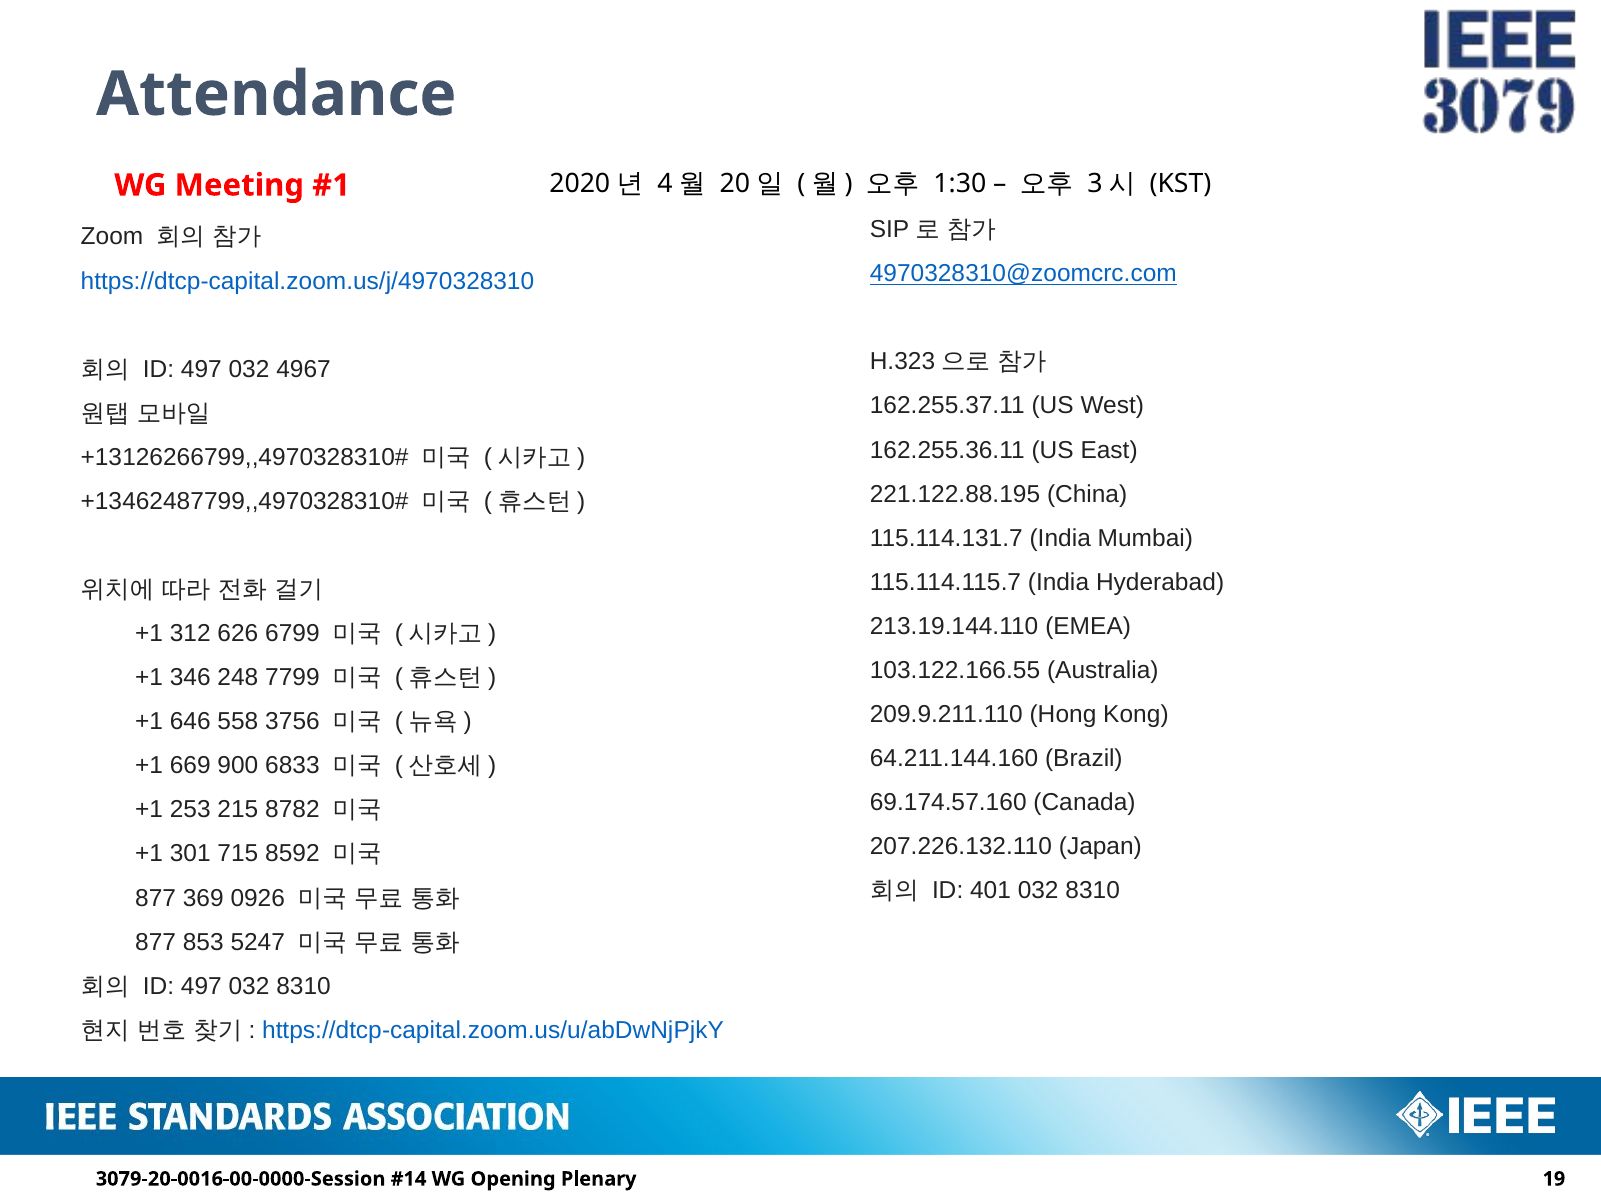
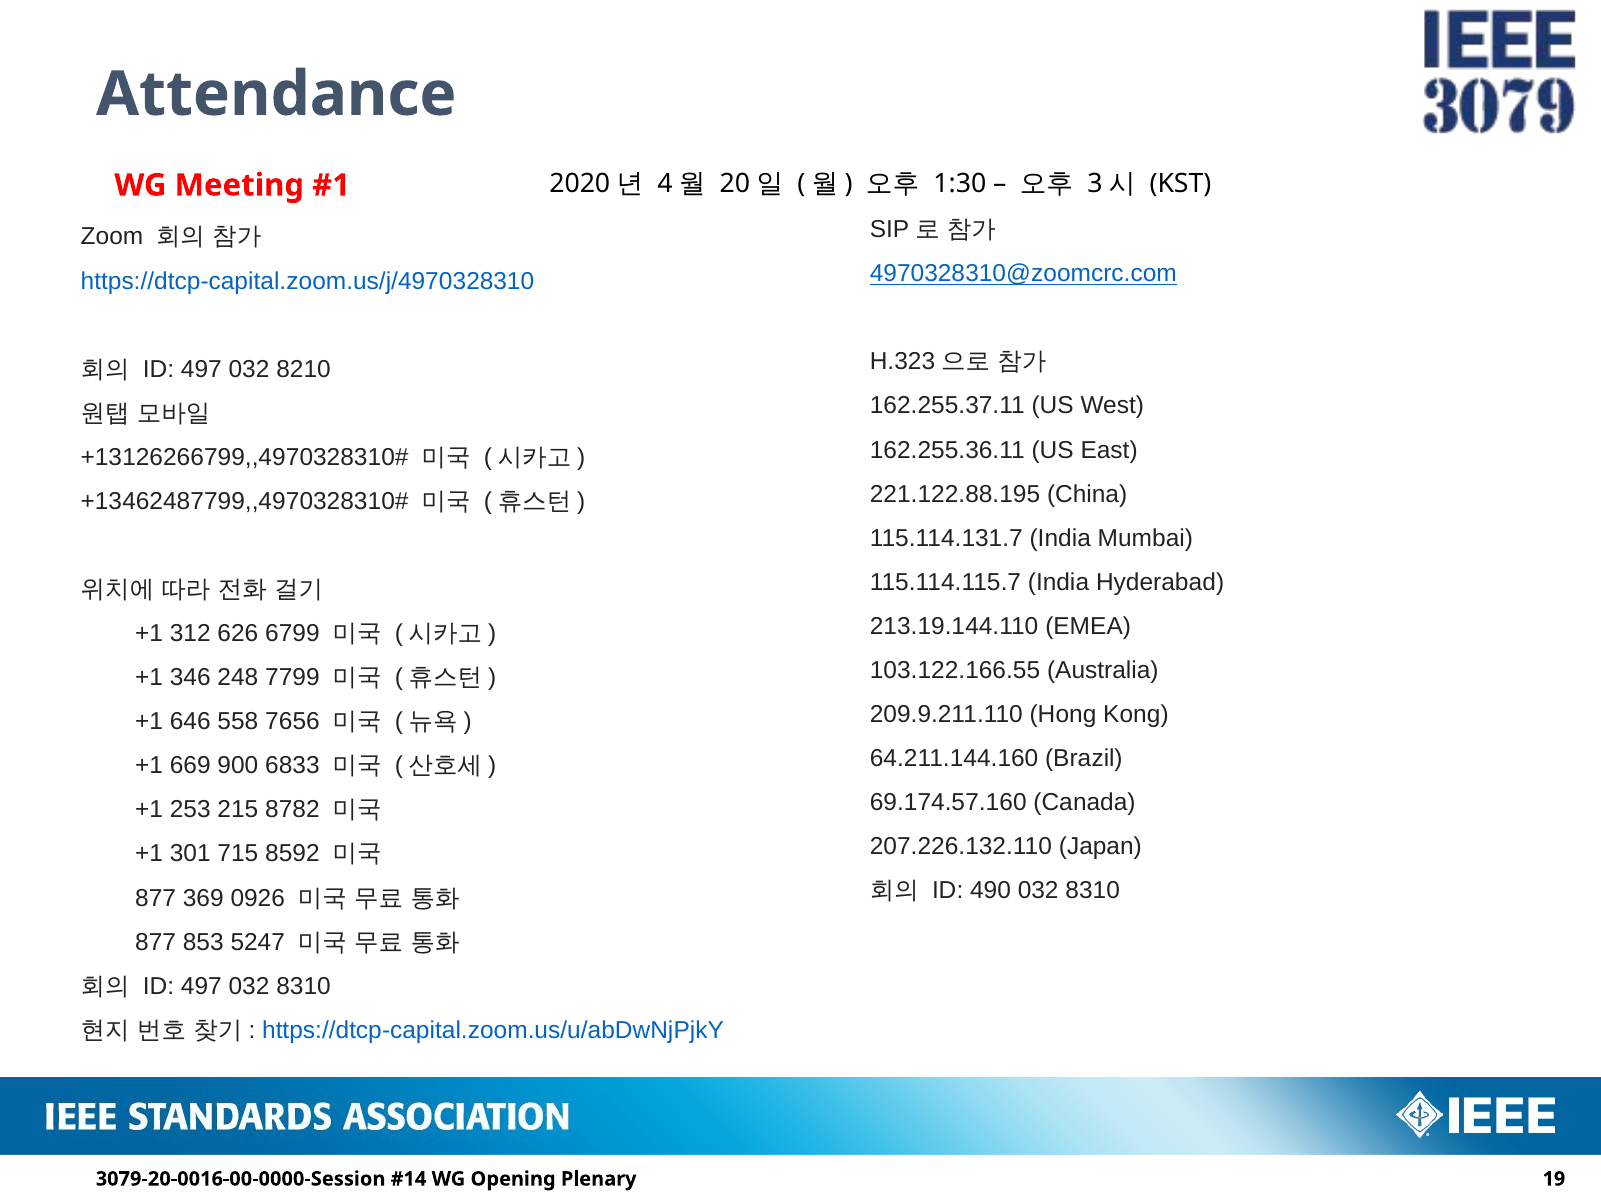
4967: 4967 -> 8210
3756: 3756 -> 7656
401: 401 -> 490
